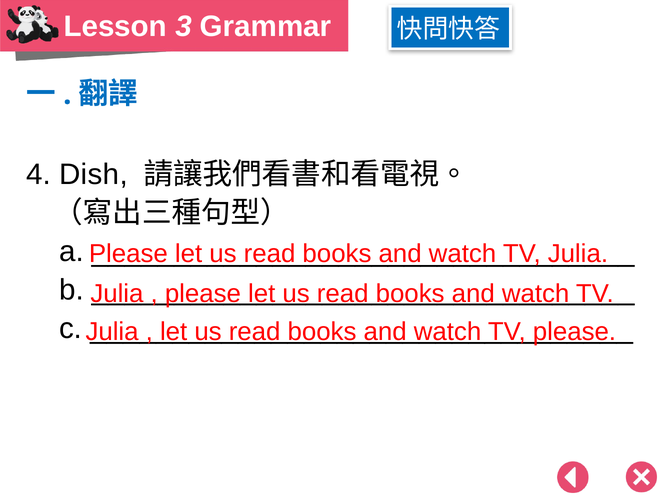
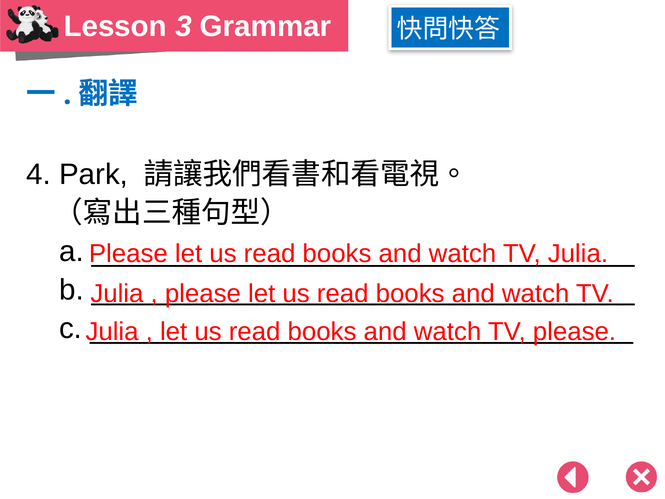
Dish: Dish -> Park
